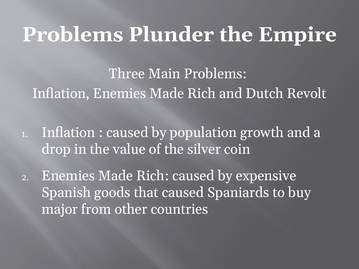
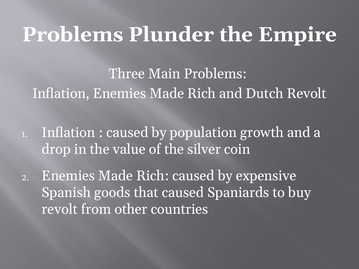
major at (60, 209): major -> revolt
